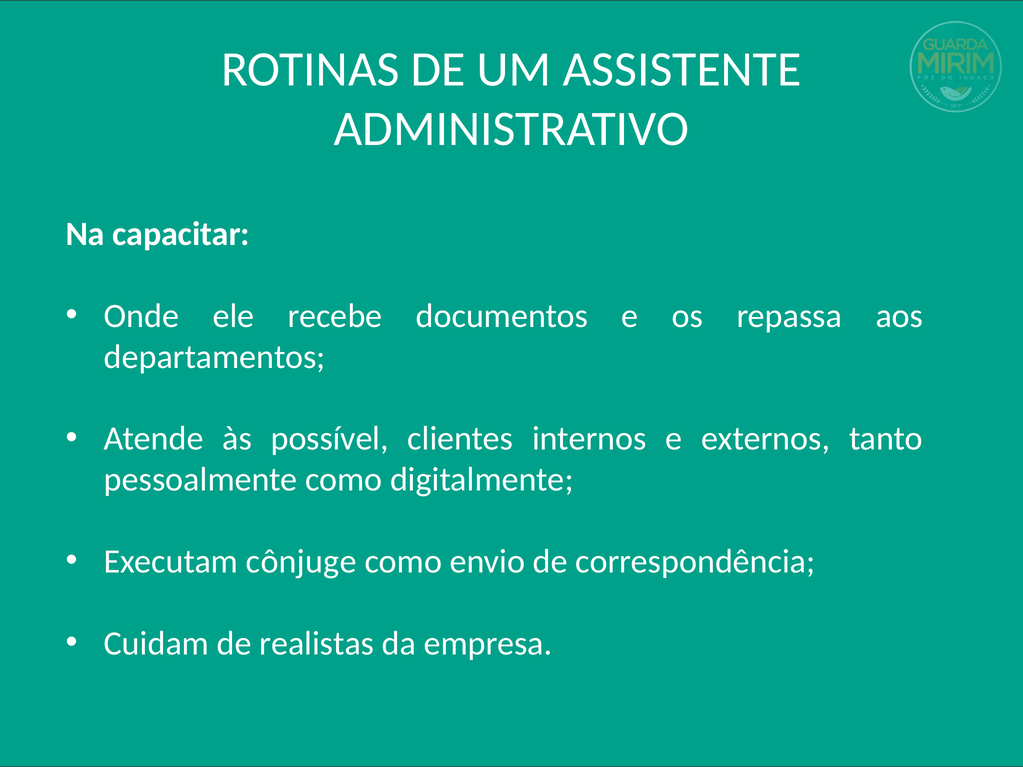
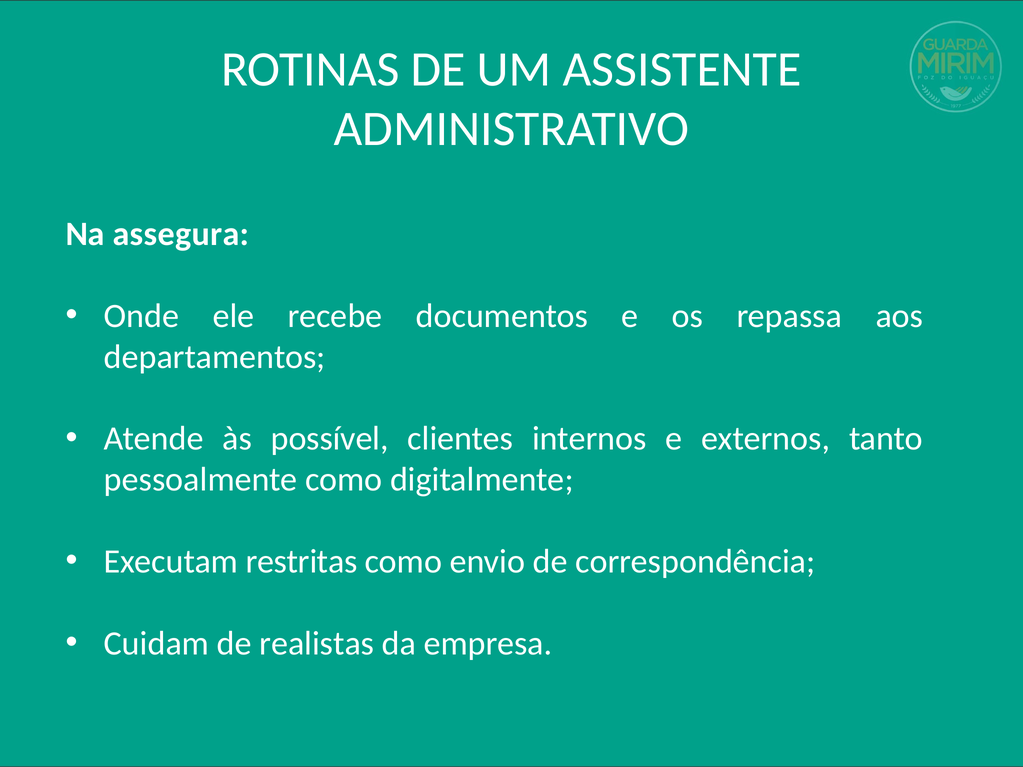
capacitar: capacitar -> assegura
cônjuge: cônjuge -> restritas
